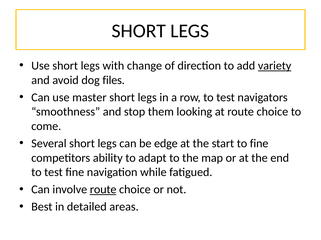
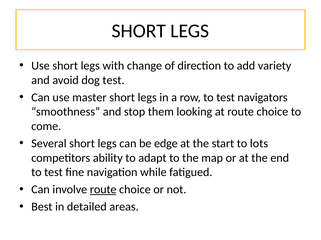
variety underline: present -> none
dog files: files -> test
to fine: fine -> lots
